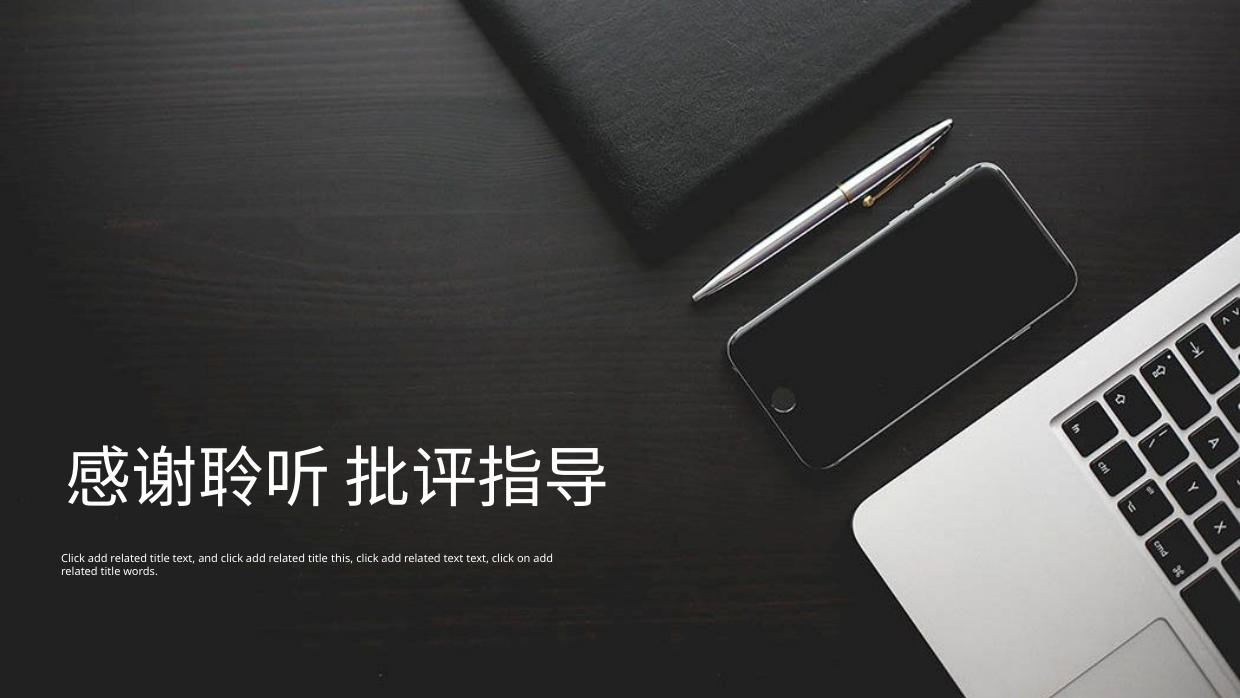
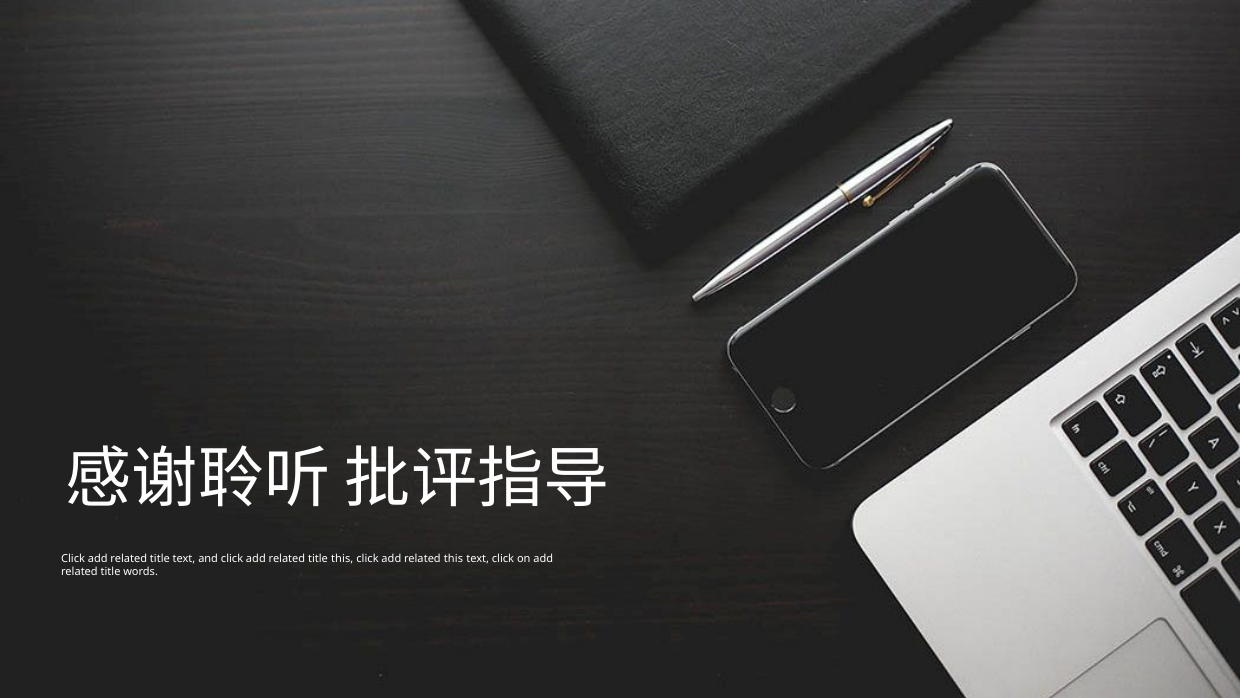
related text: text -> this
